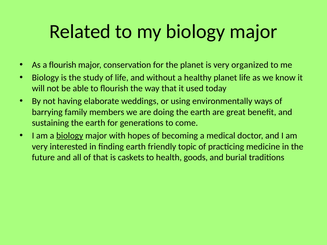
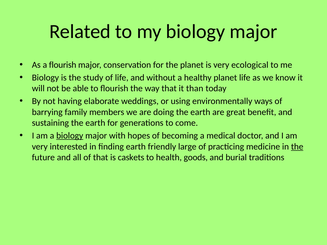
organized: organized -> ecological
used: used -> than
topic: topic -> large
the at (297, 147) underline: none -> present
